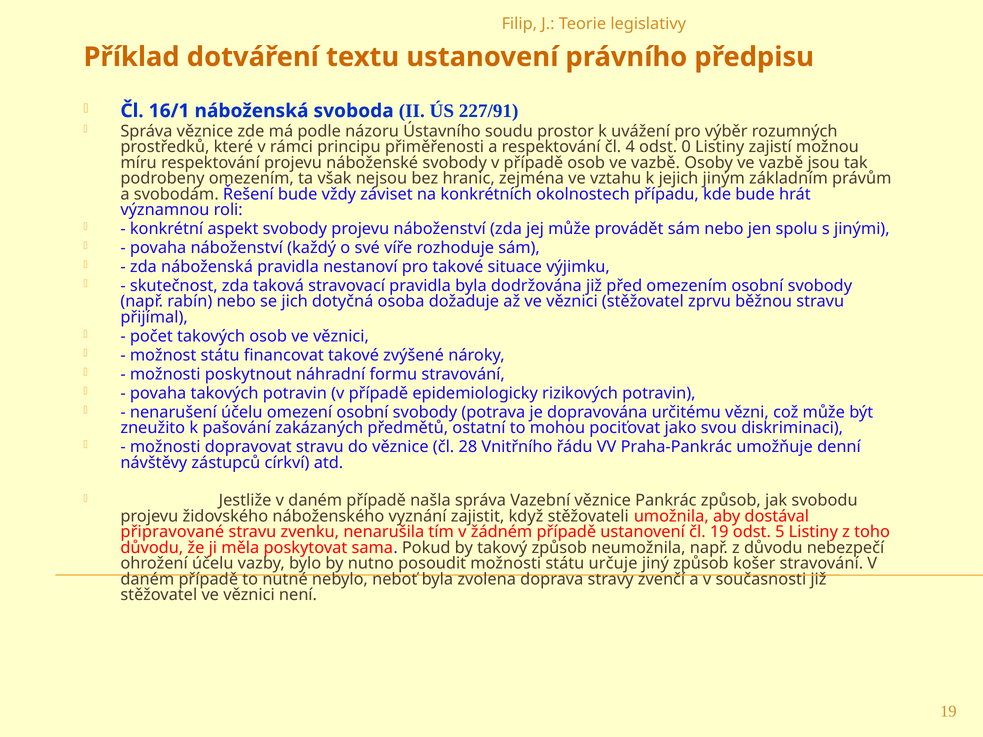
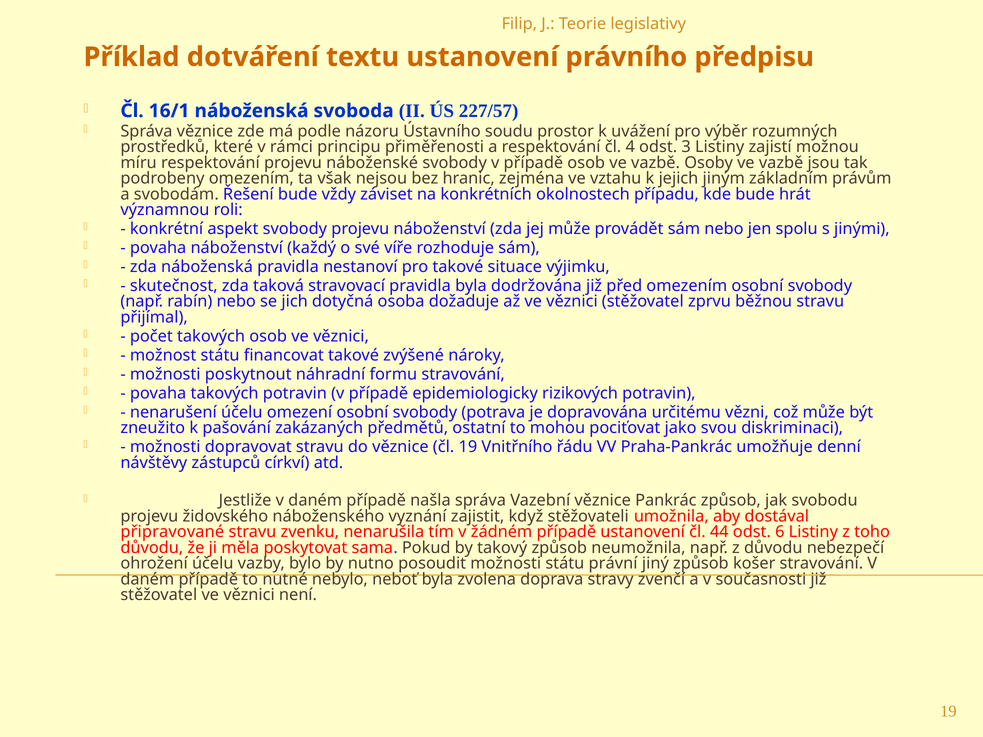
227/91: 227/91 -> 227/57
0: 0 -> 3
čl 28: 28 -> 19
čl 19: 19 -> 44
5: 5 -> 6
určuje: určuje -> právní
